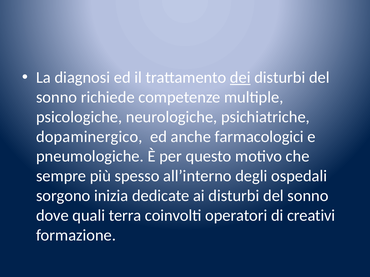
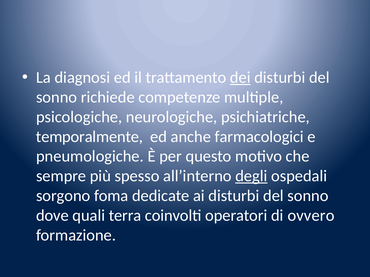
dopaminergico: dopaminergico -> temporalmente
degli underline: none -> present
inizia: inizia -> foma
creativi: creativi -> ovvero
